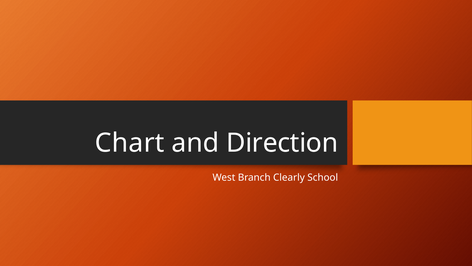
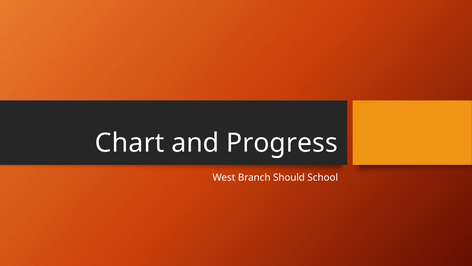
Direction: Direction -> Progress
Clearly: Clearly -> Should
